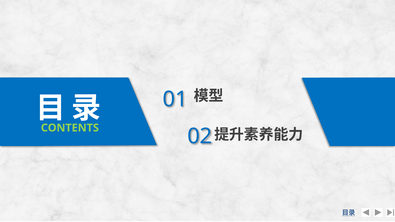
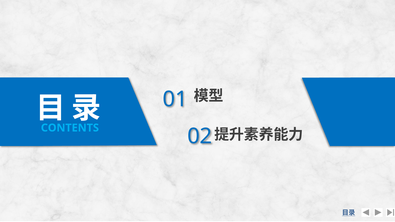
CONTENTS colour: light green -> light blue
